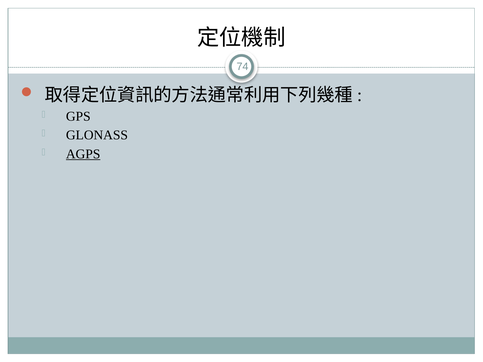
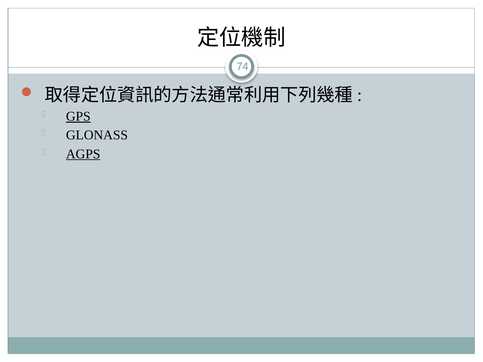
GPS underline: none -> present
